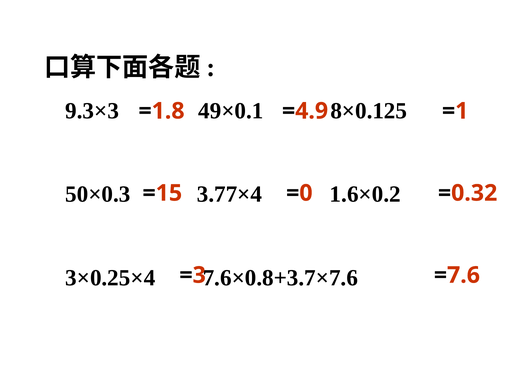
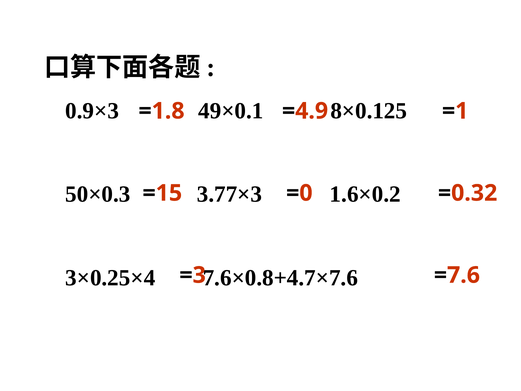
9.3×3: 9.3×3 -> 0.9×3
3.77×4: 3.77×4 -> 3.77×3
7.6×0.8+3.7×7.6: 7.6×0.8+3.7×7.6 -> 7.6×0.8+4.7×7.6
